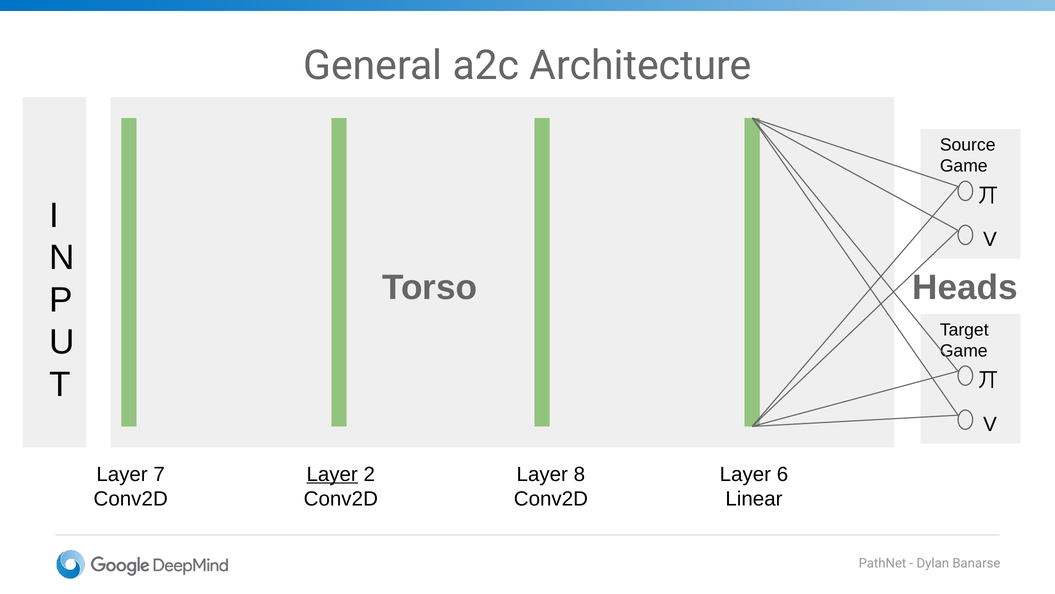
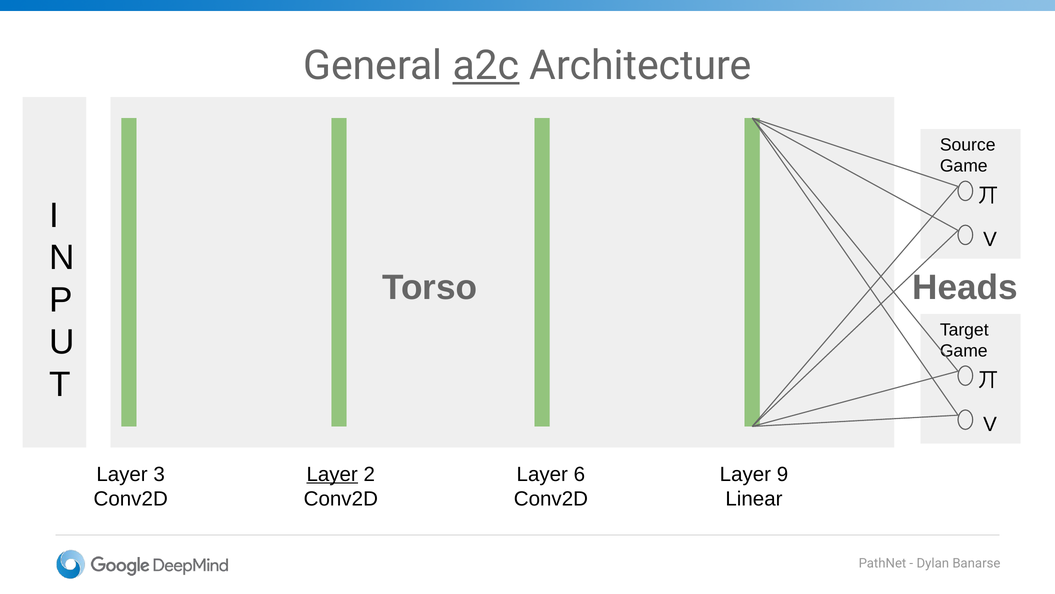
a2c underline: none -> present
7: 7 -> 3
8: 8 -> 6
6: 6 -> 9
